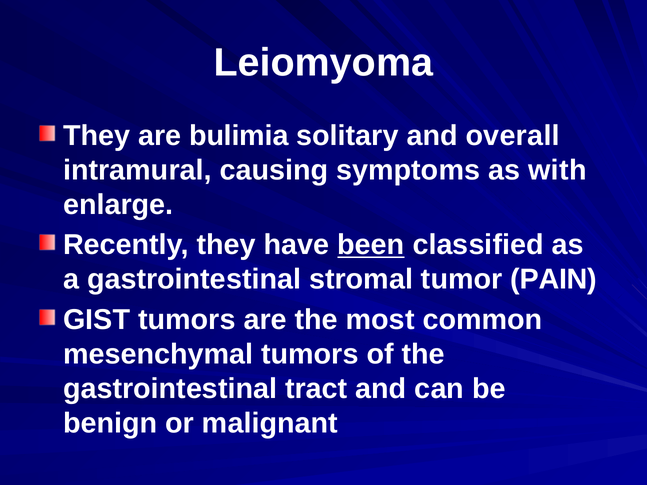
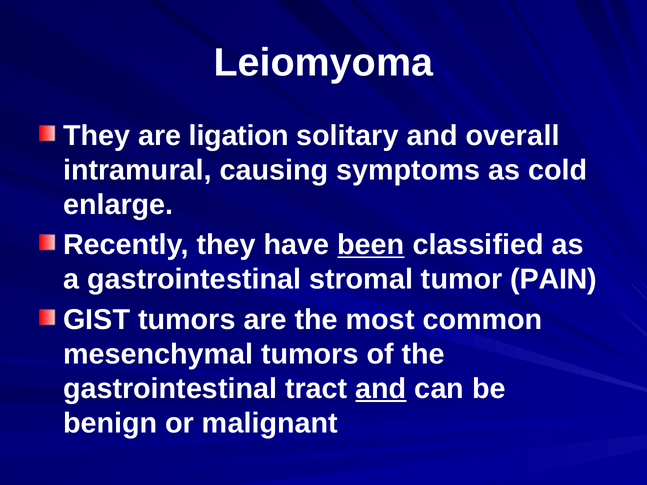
bulimia: bulimia -> ligation
with: with -> cold
and at (381, 389) underline: none -> present
